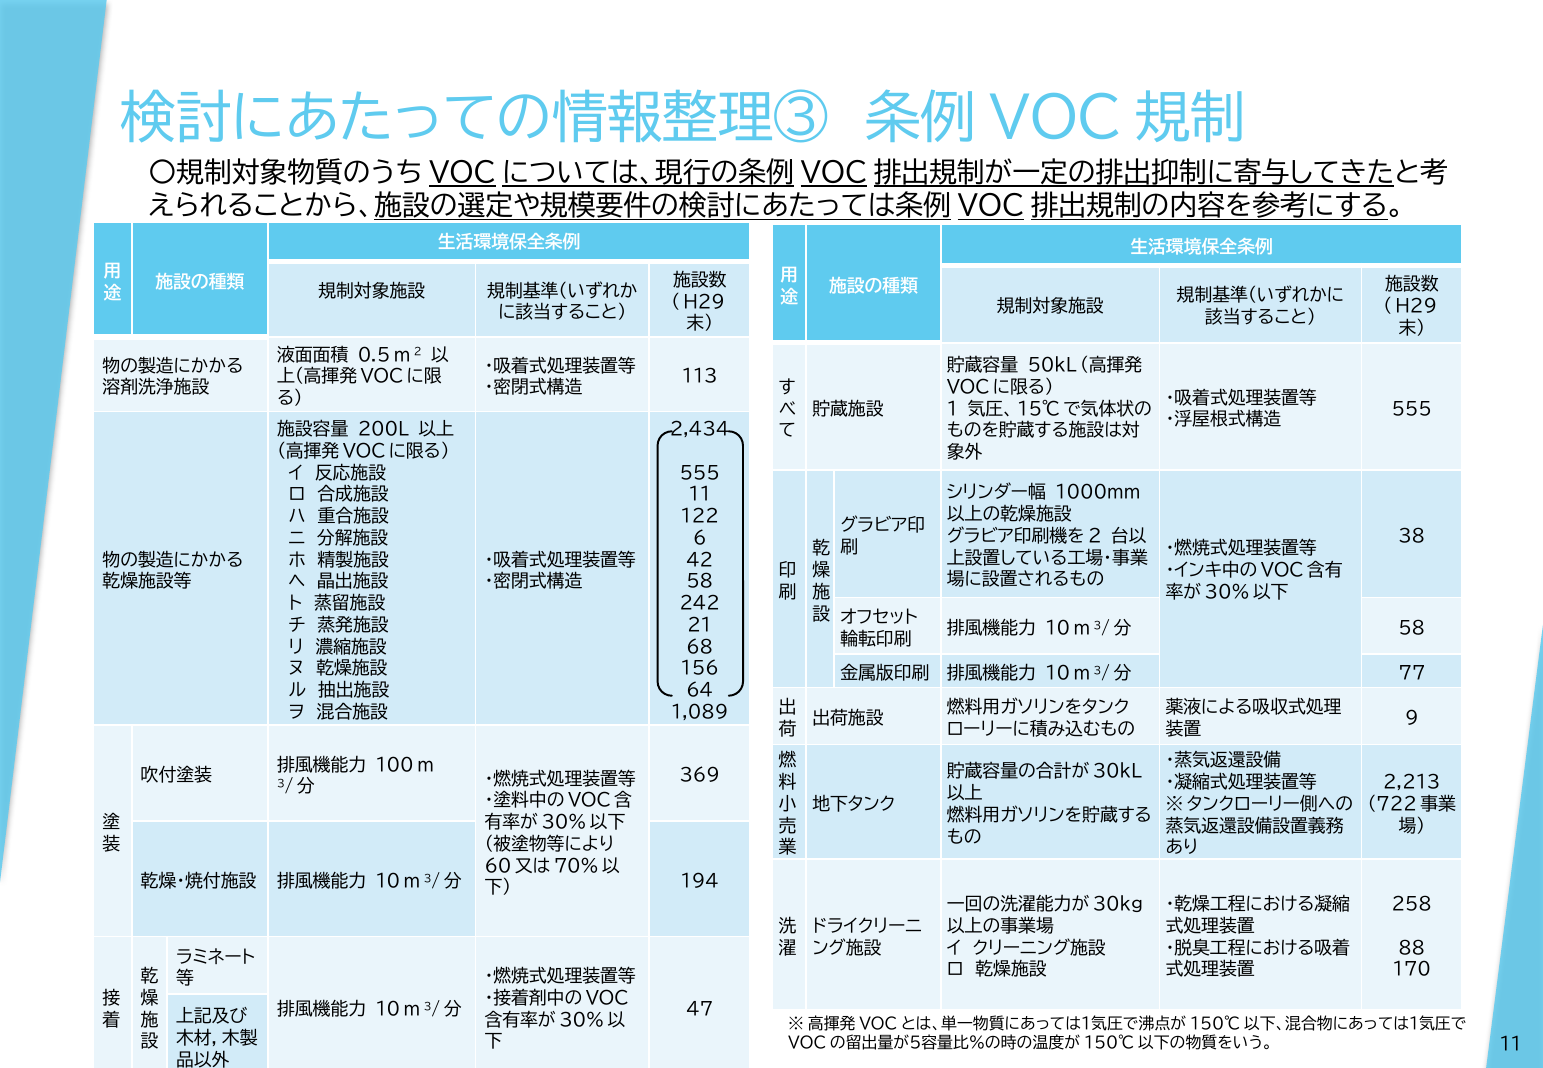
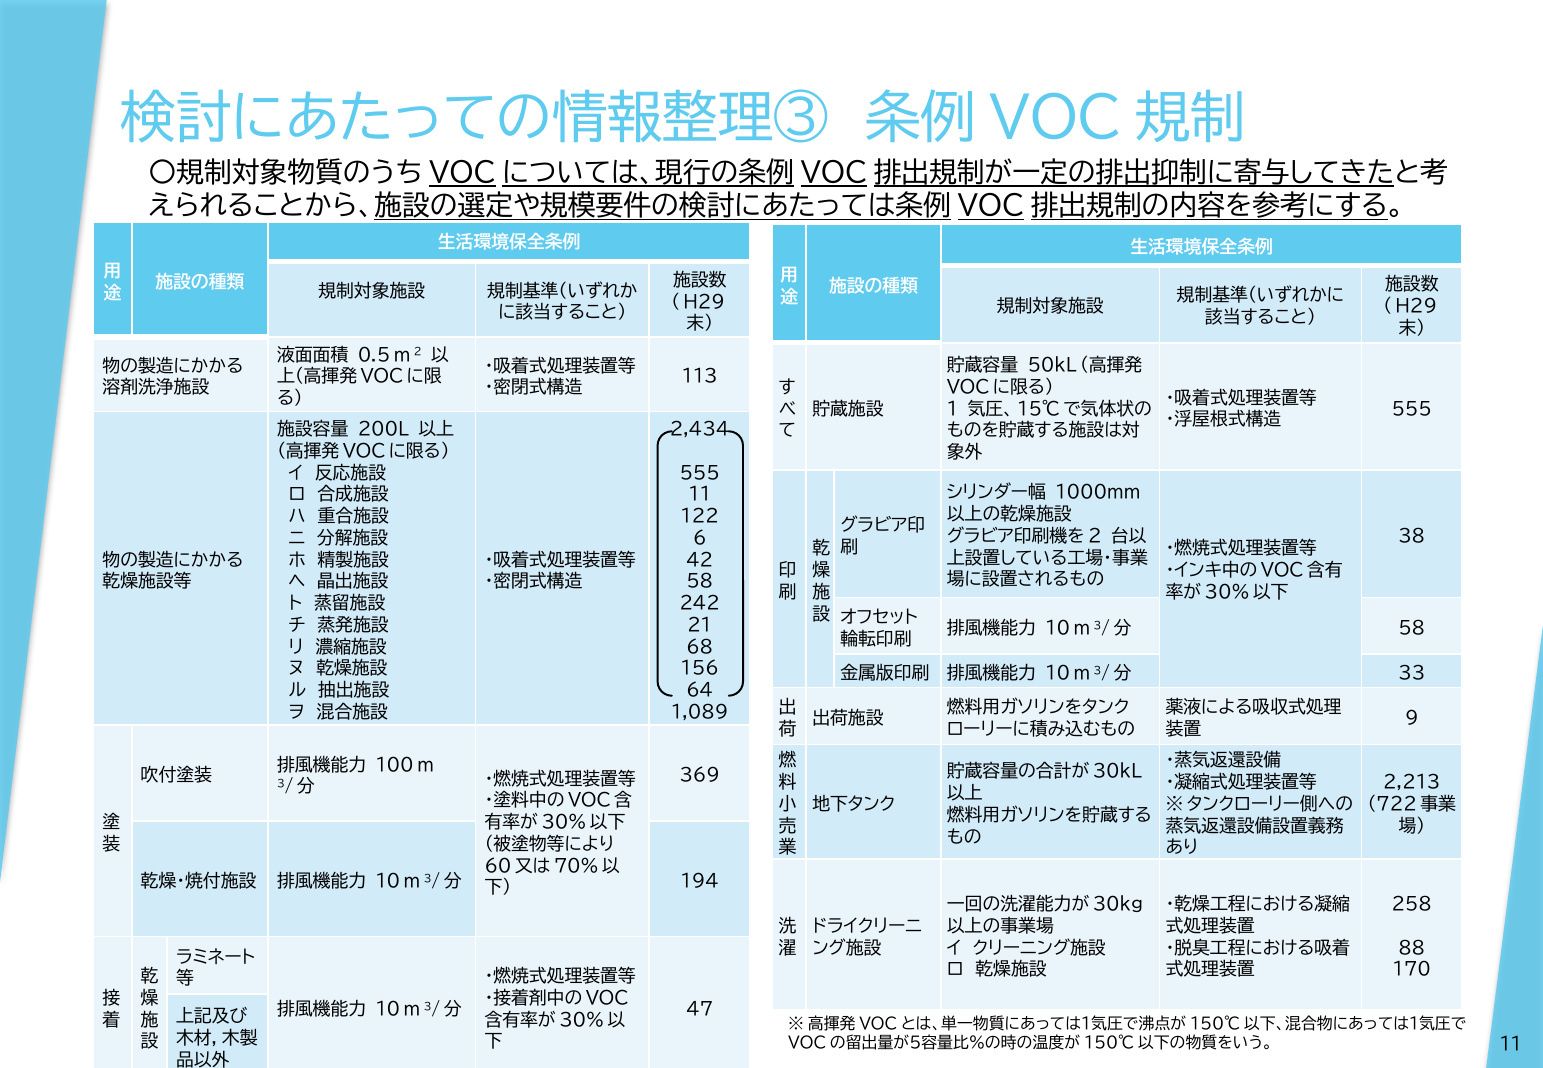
77: 77 -> 33
